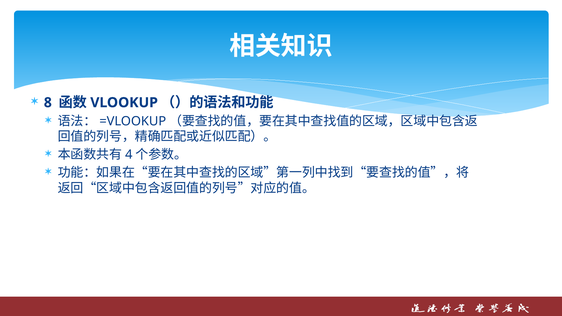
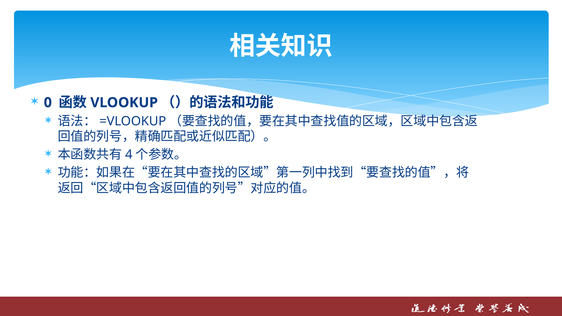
8: 8 -> 0
